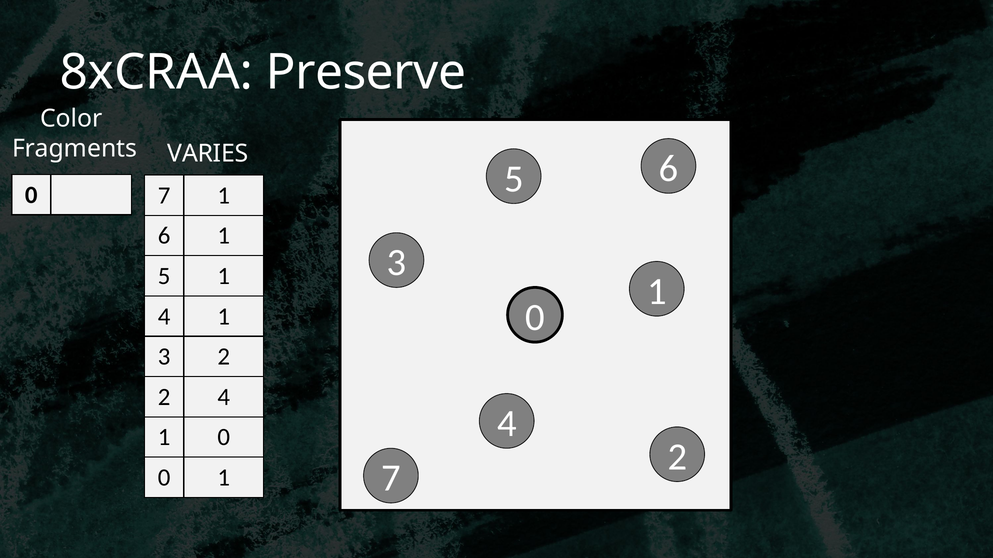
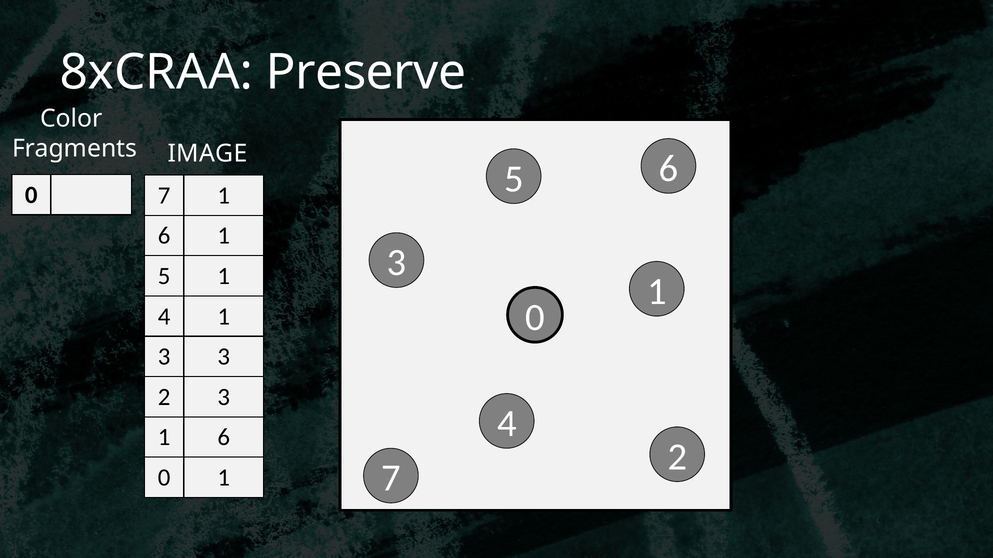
VARIES: VARIES -> IMAGE
3 2: 2 -> 3
2 4: 4 -> 3
0 at (224, 438): 0 -> 6
